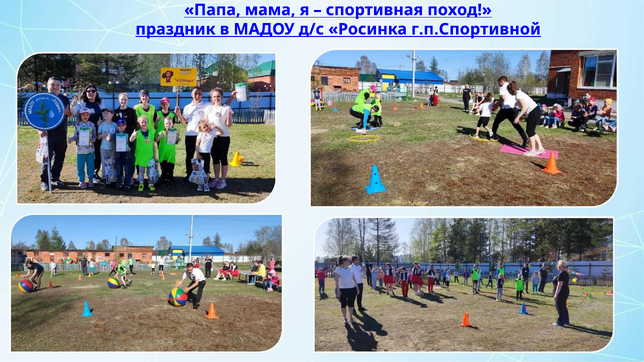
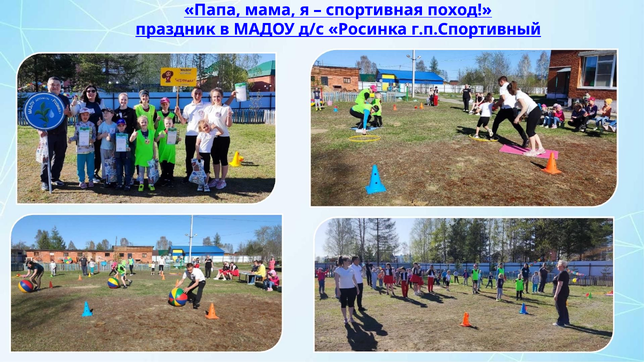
г.п.Спортивной: г.п.Спортивной -> г.п.Спортивный
